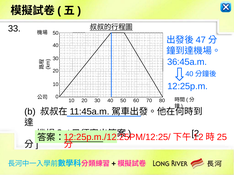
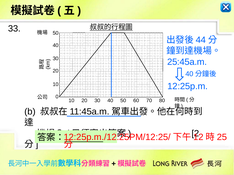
47: 47 -> 44
36:45a.m: 36:45a.m -> 25:45a.m
